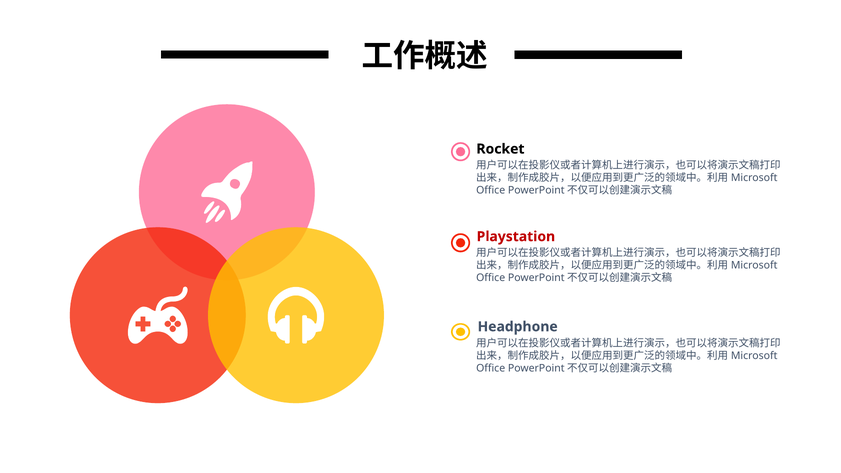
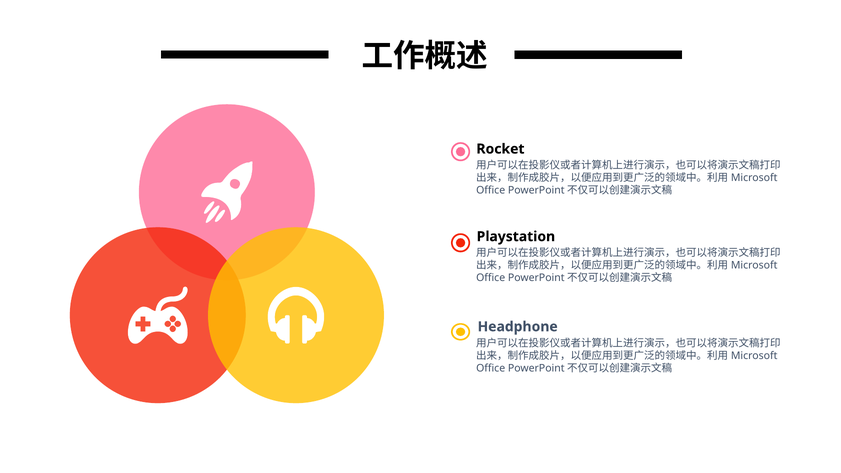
Playstation colour: red -> black
